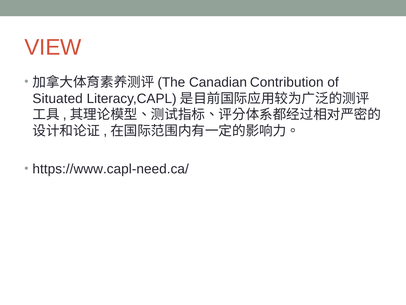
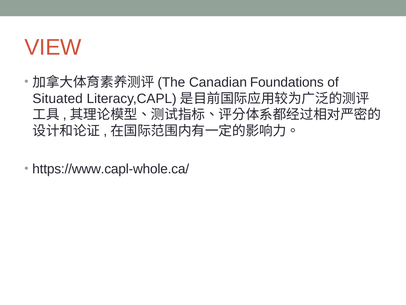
Contribution: Contribution -> Foundations
https://www.capl-need.ca/: https://www.capl-need.ca/ -> https://www.capl-whole.ca/
